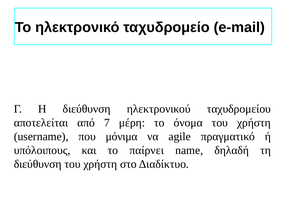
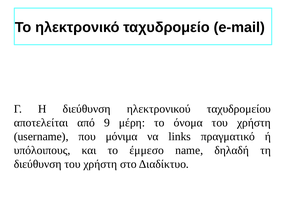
7: 7 -> 9
agile: agile -> links
παίρνει: παίρνει -> έμμεσο
